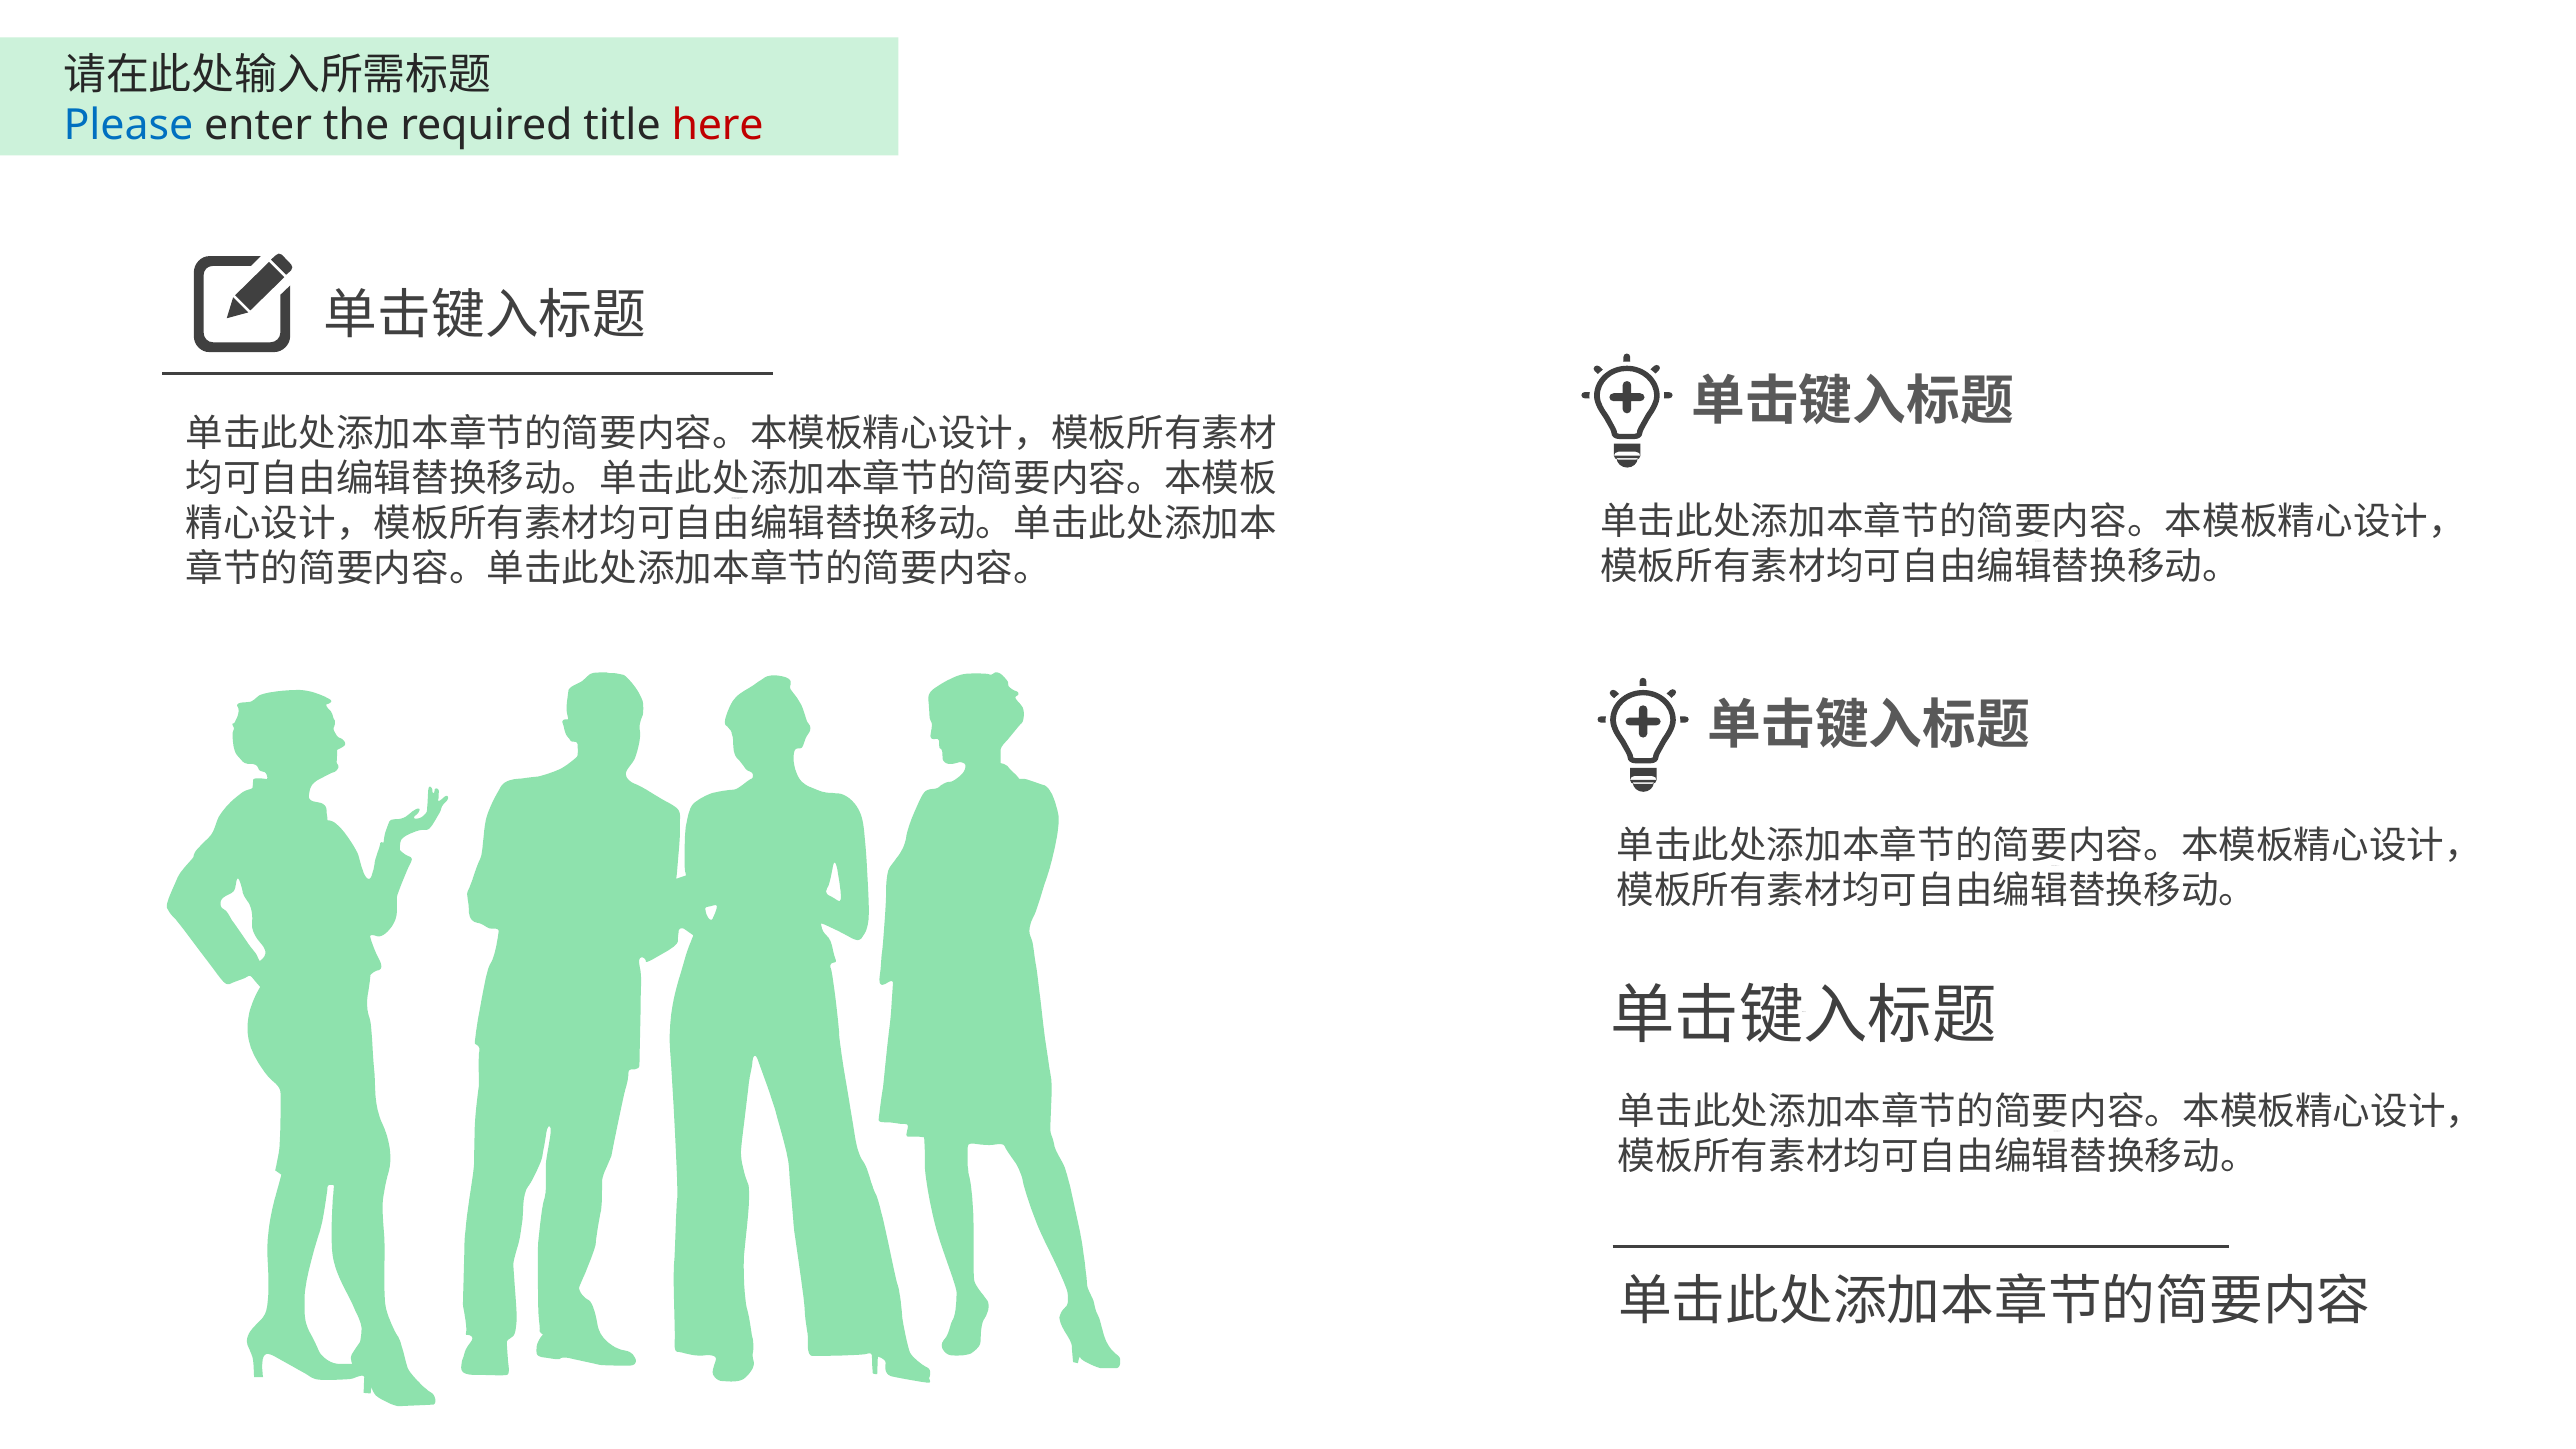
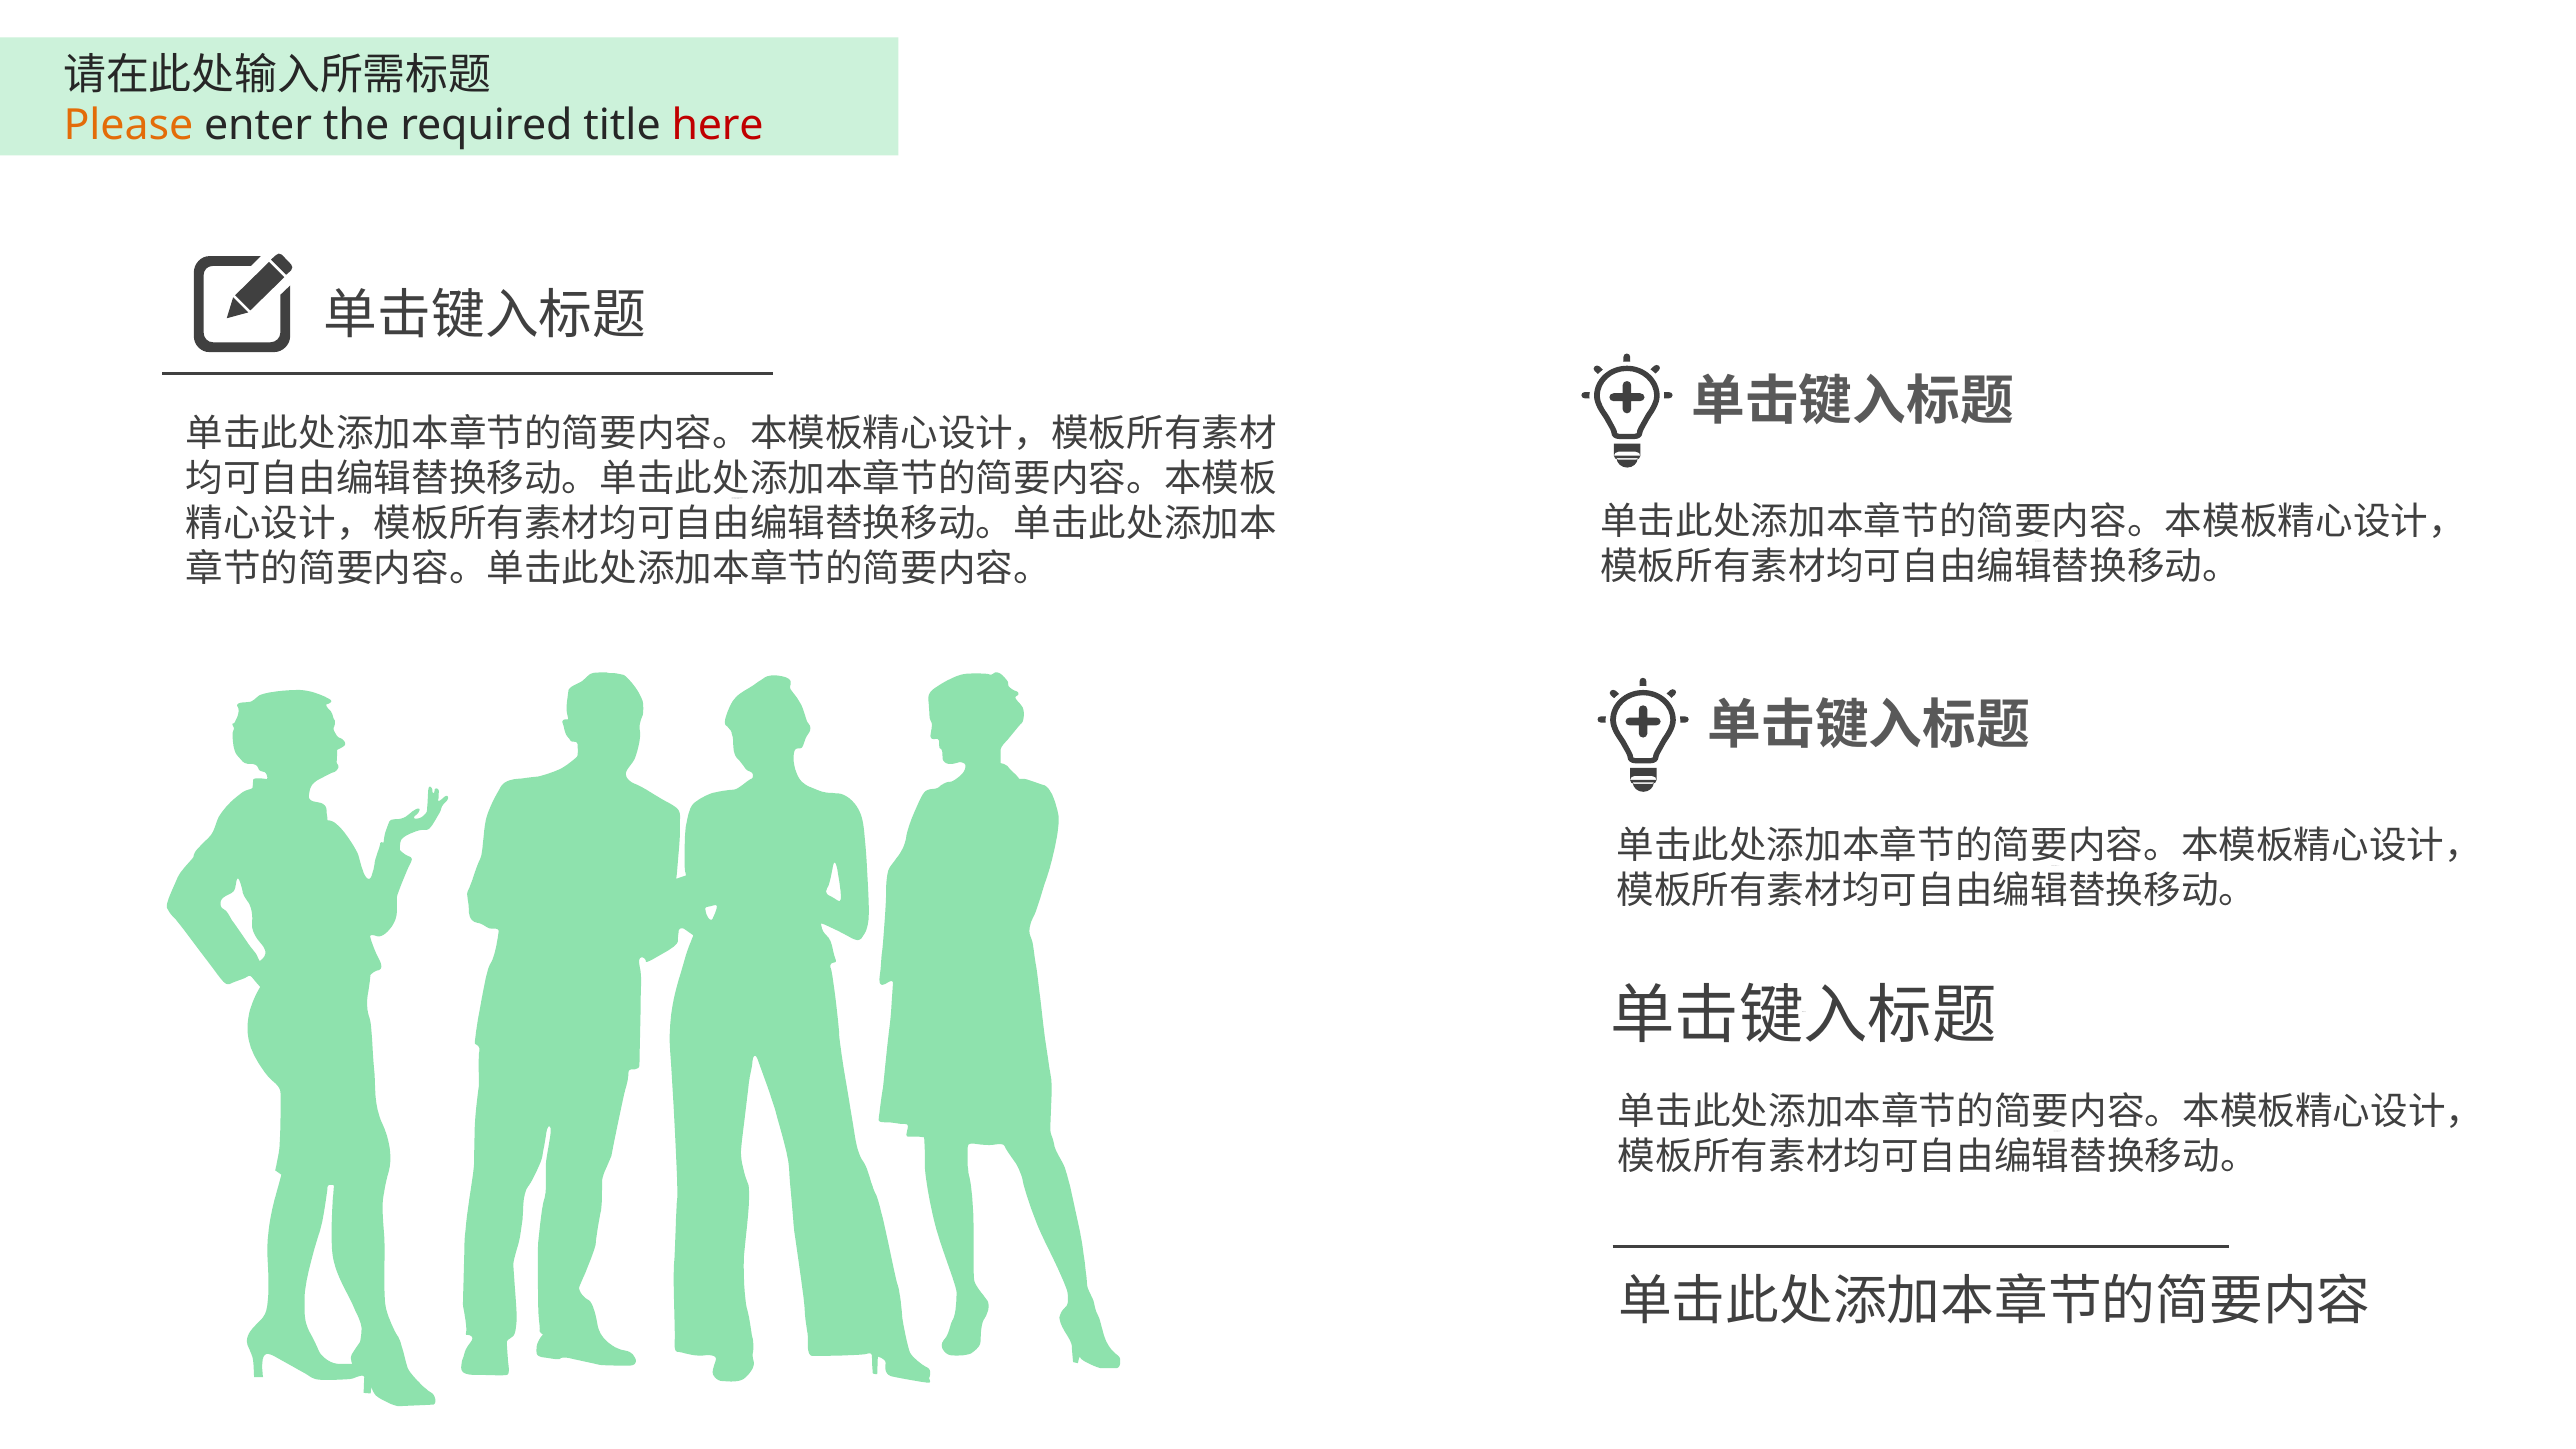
Please colour: blue -> orange
